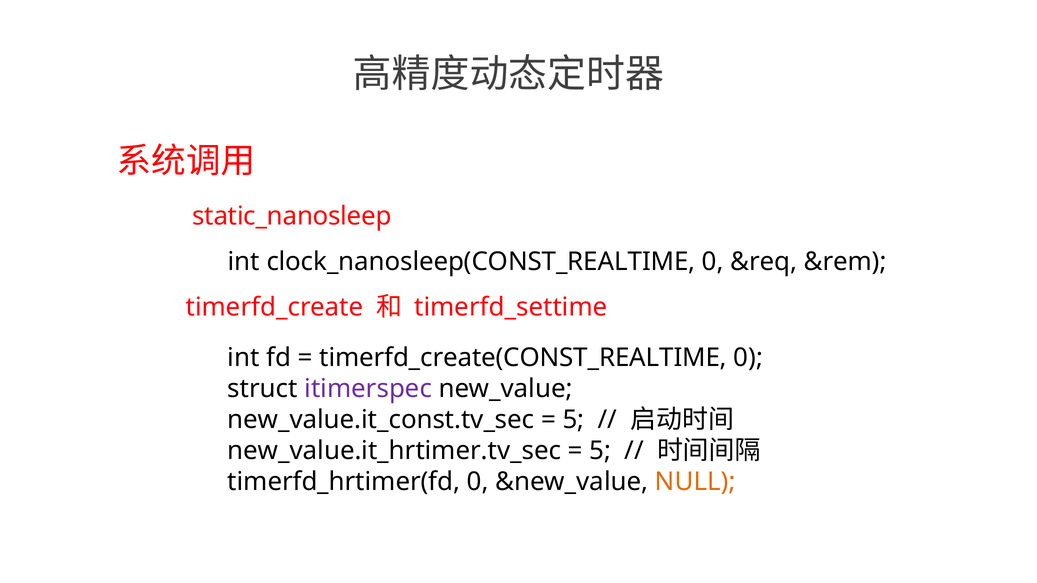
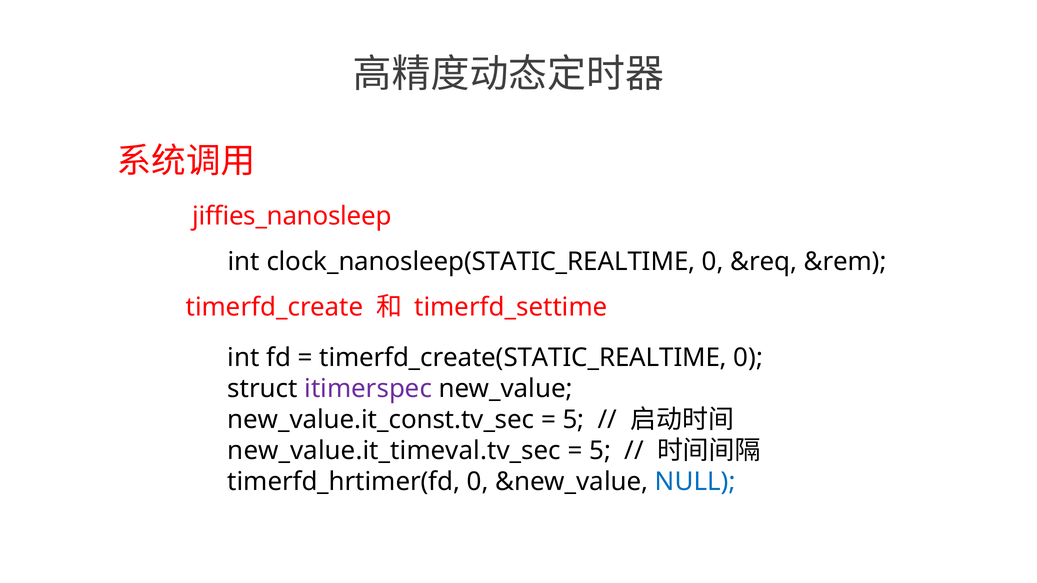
static_nanosleep: static_nanosleep -> jiffies_nanosleep
clock_nanosleep(CONST_REALTIME: clock_nanosleep(CONST_REALTIME -> clock_nanosleep(STATIC_REALTIME
timerfd_create(CONST_REALTIME: timerfd_create(CONST_REALTIME -> timerfd_create(STATIC_REALTIME
new_value.it_hrtimer.tv_sec: new_value.it_hrtimer.tv_sec -> new_value.it_timeval.tv_sec
NULL colour: orange -> blue
